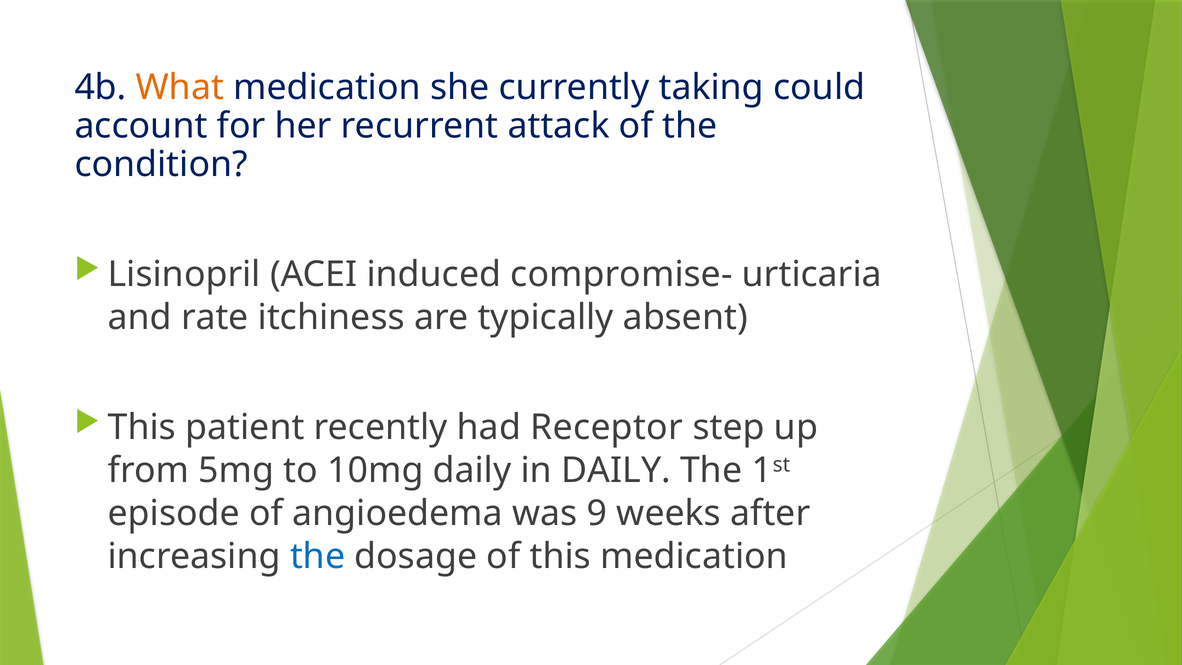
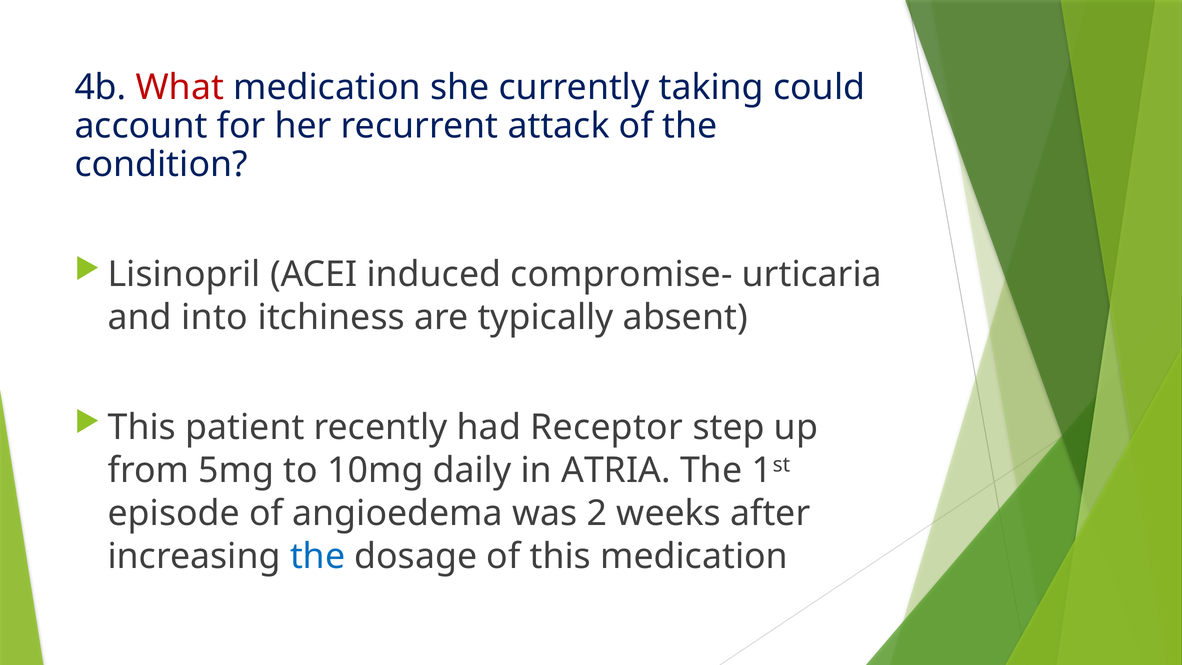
What colour: orange -> red
rate: rate -> into
in DAILY: DAILY -> ATRIA
9: 9 -> 2
